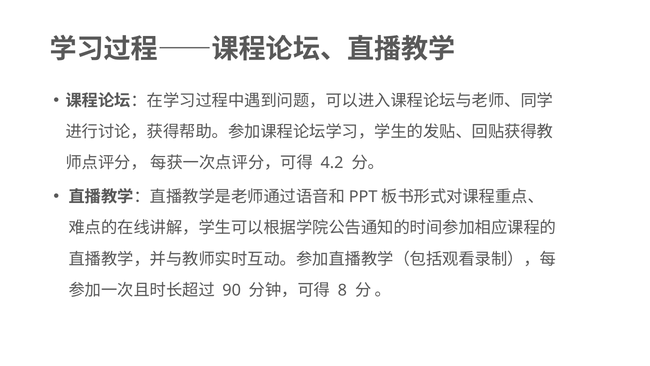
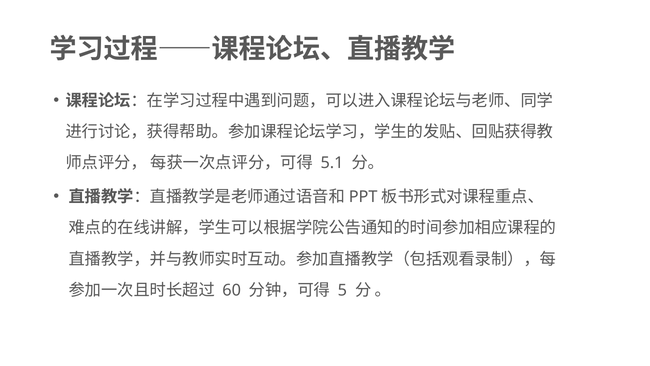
4.2: 4.2 -> 5.1
90: 90 -> 60
8: 8 -> 5
